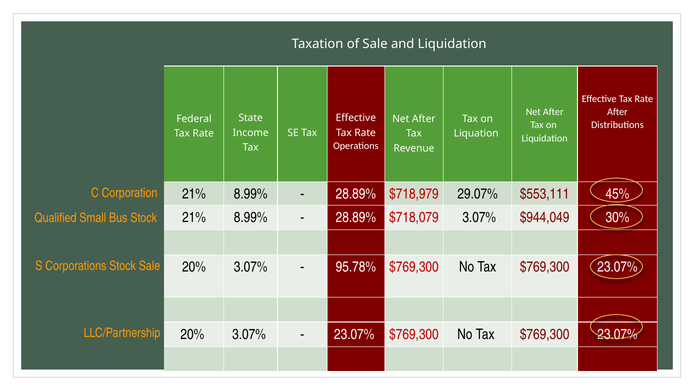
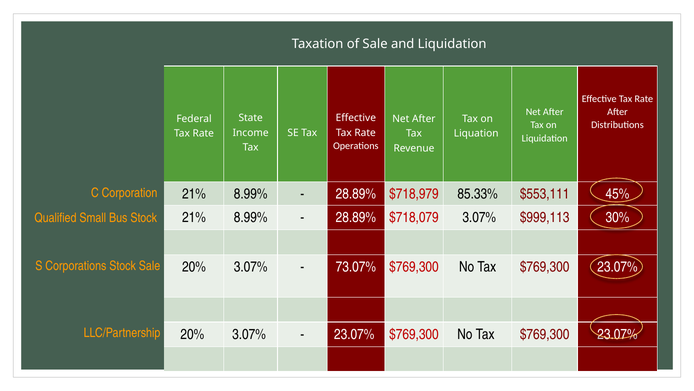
29.07%: 29.07% -> 85.33%
$944,049: $944,049 -> $999,113
95.78%: 95.78% -> 73.07%
